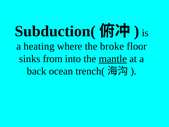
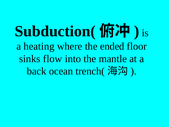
broke: broke -> ended
from: from -> flow
mantle underline: present -> none
